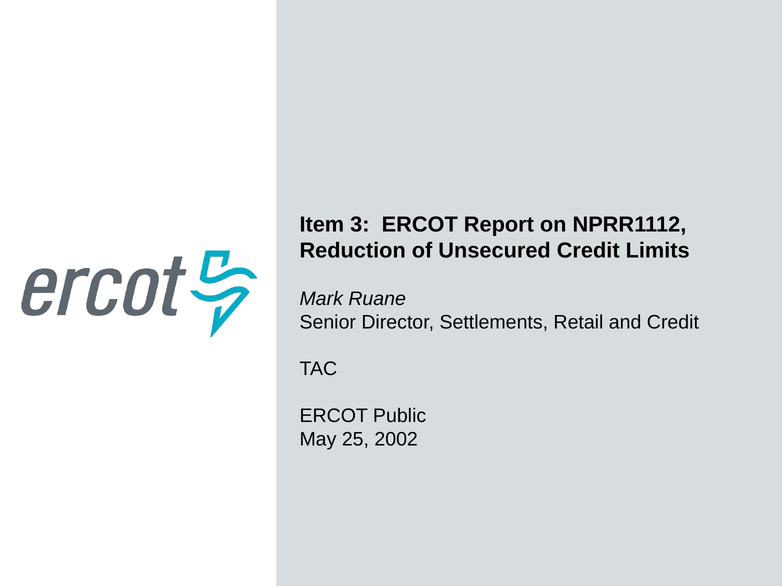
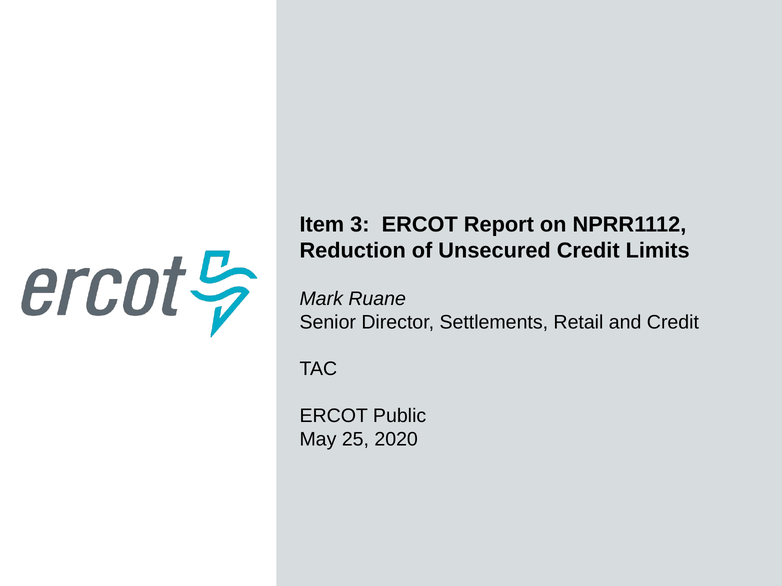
2002: 2002 -> 2020
